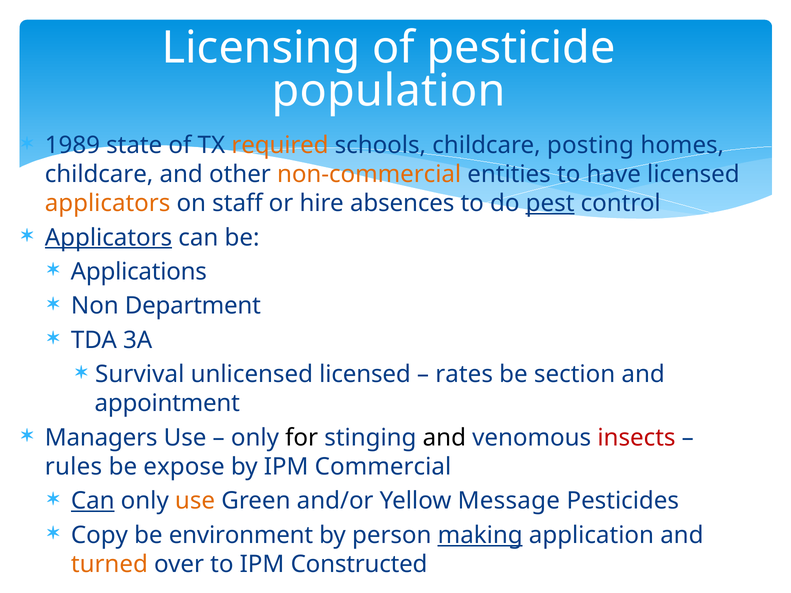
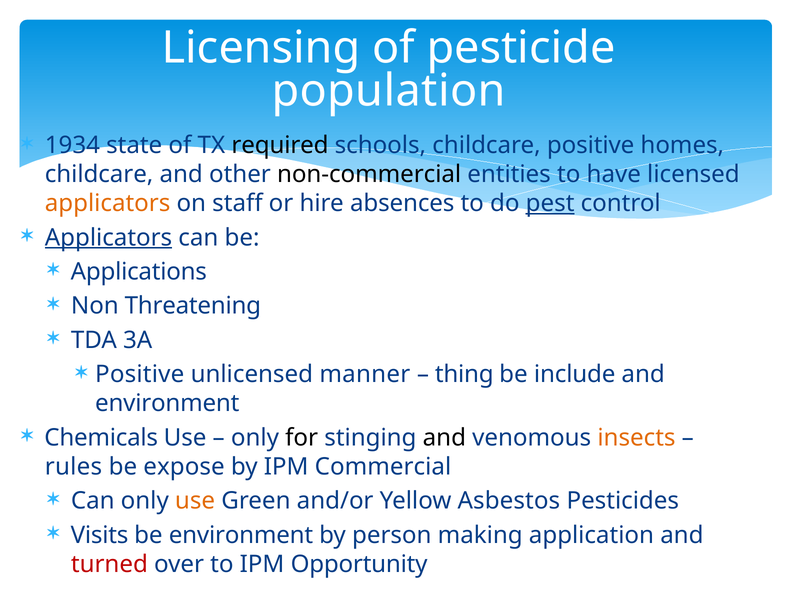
1989: 1989 -> 1934
required colour: orange -> black
childcare posting: posting -> positive
non-commercial colour: orange -> black
Department: Department -> Threatening
Survival at (140, 375): Survival -> Positive
unlicensed licensed: licensed -> manner
rates: rates -> thing
section: section -> include
appointment at (167, 404): appointment -> environment
Managers: Managers -> Chemicals
insects colour: red -> orange
Can at (93, 501) underline: present -> none
Message: Message -> Asbestos
Copy: Copy -> Visits
making underline: present -> none
turned colour: orange -> red
Constructed: Constructed -> Opportunity
